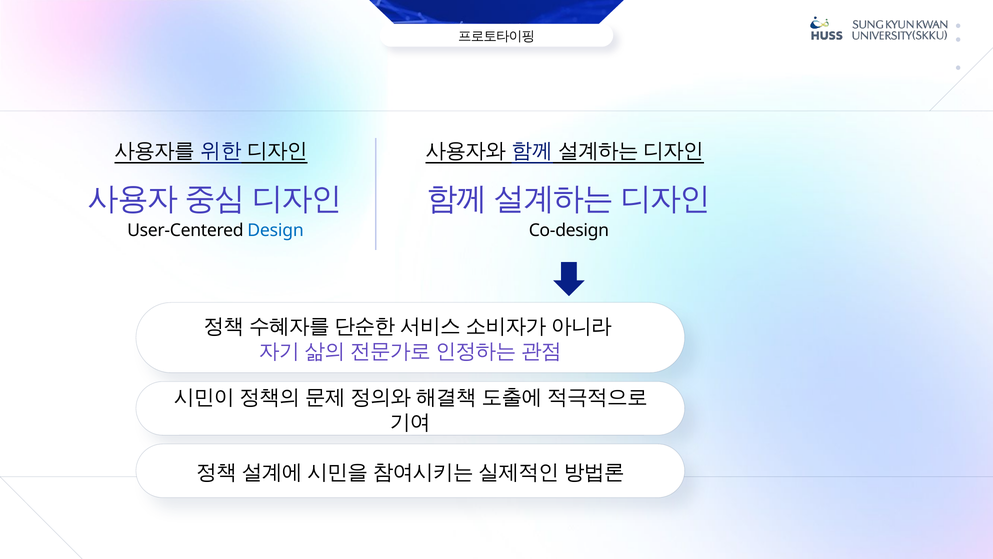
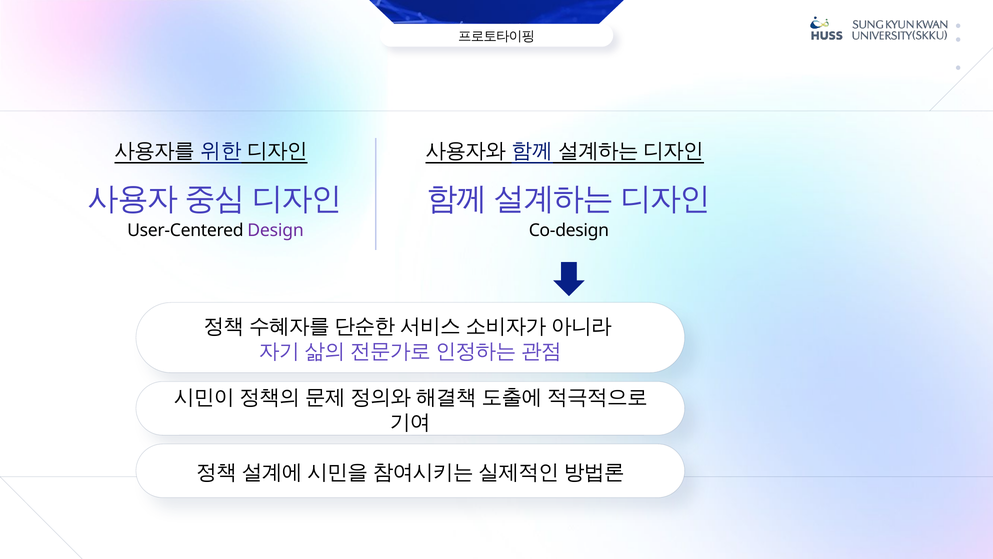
Design colour: blue -> purple
